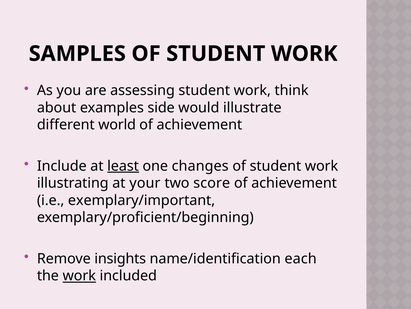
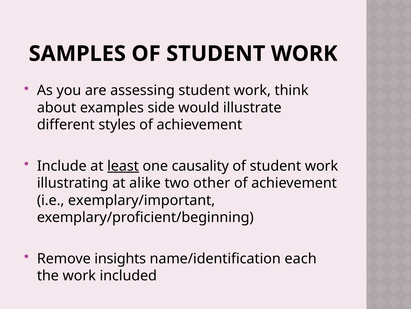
world: world -> styles
changes: changes -> causality
your: your -> alike
score: score -> other
work at (79, 275) underline: present -> none
